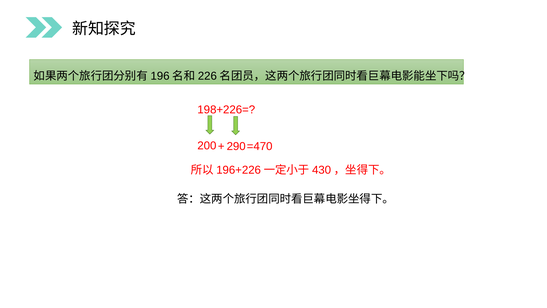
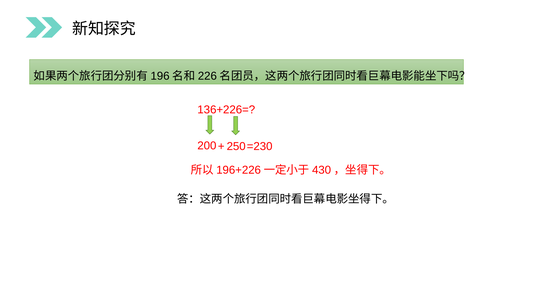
198+226=: 198+226= -> 136+226=
290: 290 -> 250
=470: =470 -> =230
